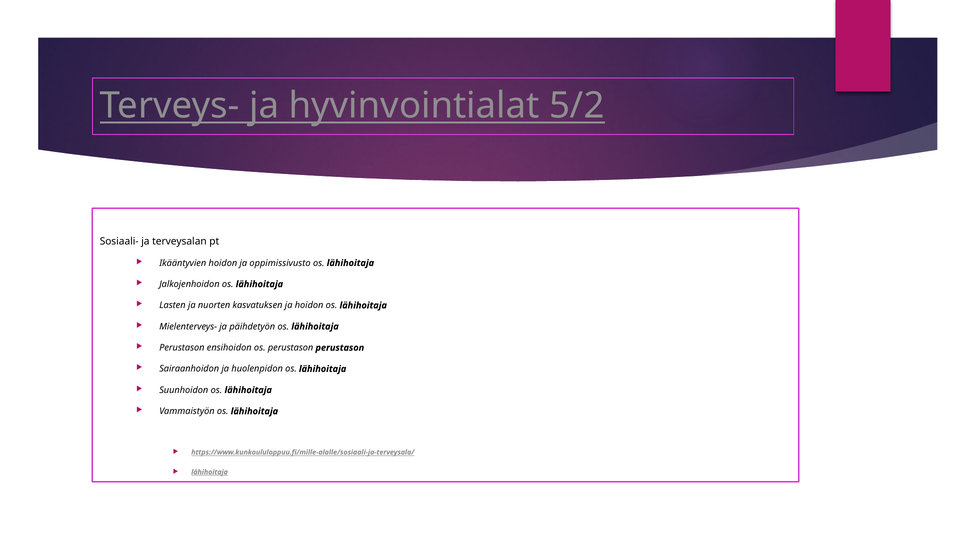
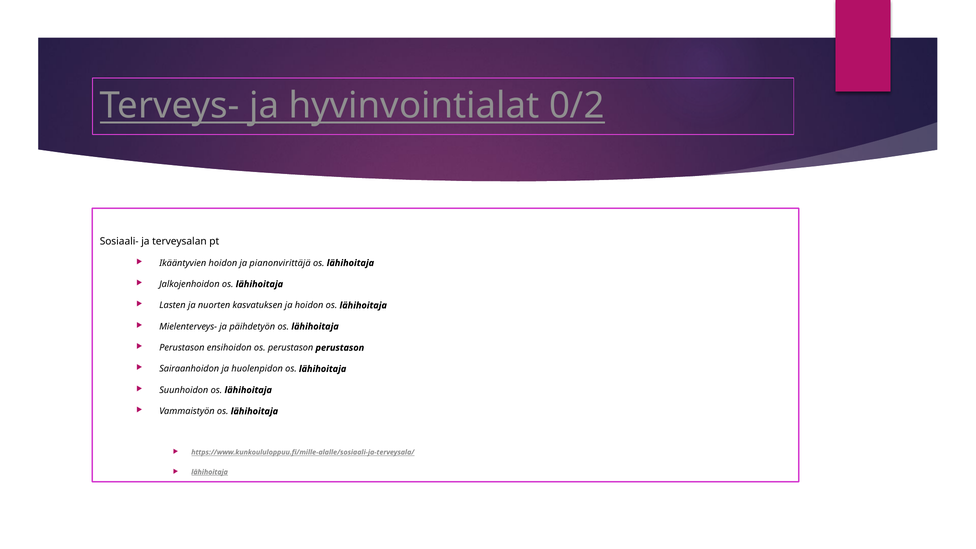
5/2: 5/2 -> 0/2
oppimissivusto: oppimissivusto -> pianonvirittäjä
